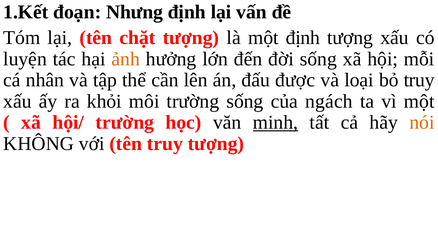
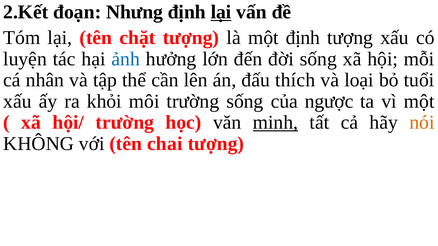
1.Kết: 1.Kết -> 2.Kết
lại at (221, 12) underline: none -> present
ảnh colour: orange -> blue
được: được -> thích
bỏ truy: truy -> tuổi
ngách: ngách -> ngược
tên truy: truy -> chai
